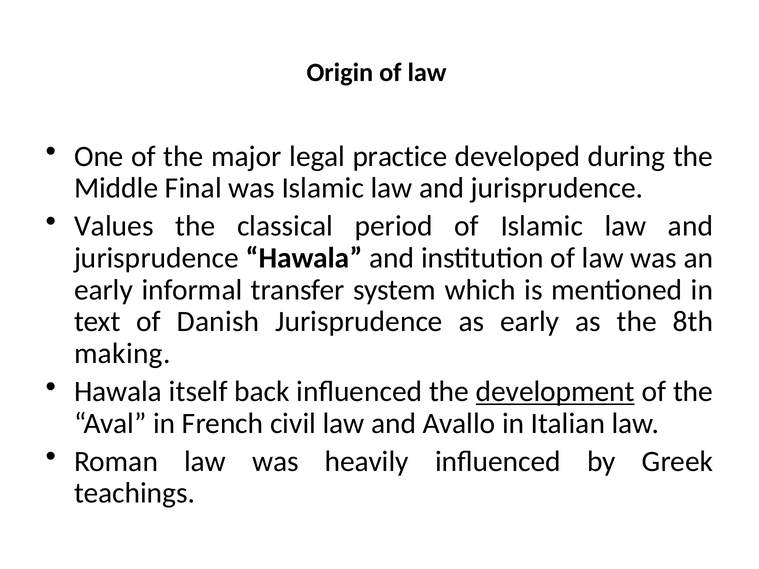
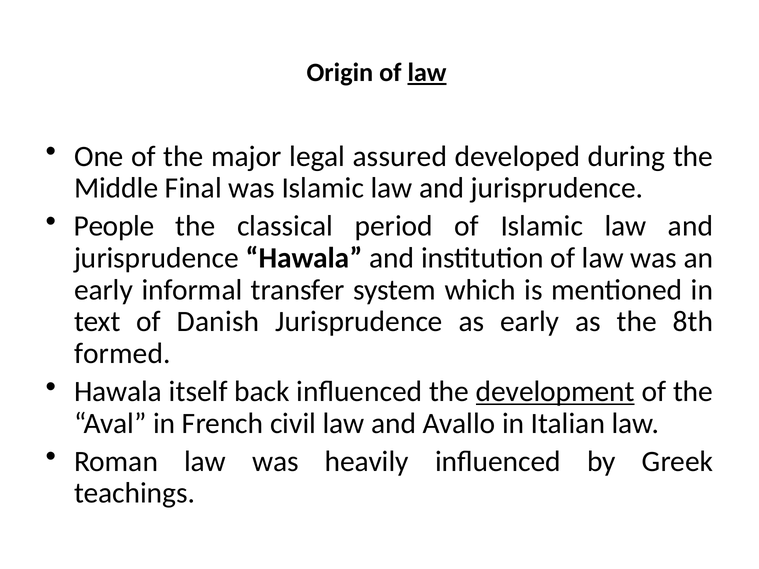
law at (427, 73) underline: none -> present
practice: practice -> assured
Values: Values -> People
making: making -> formed
